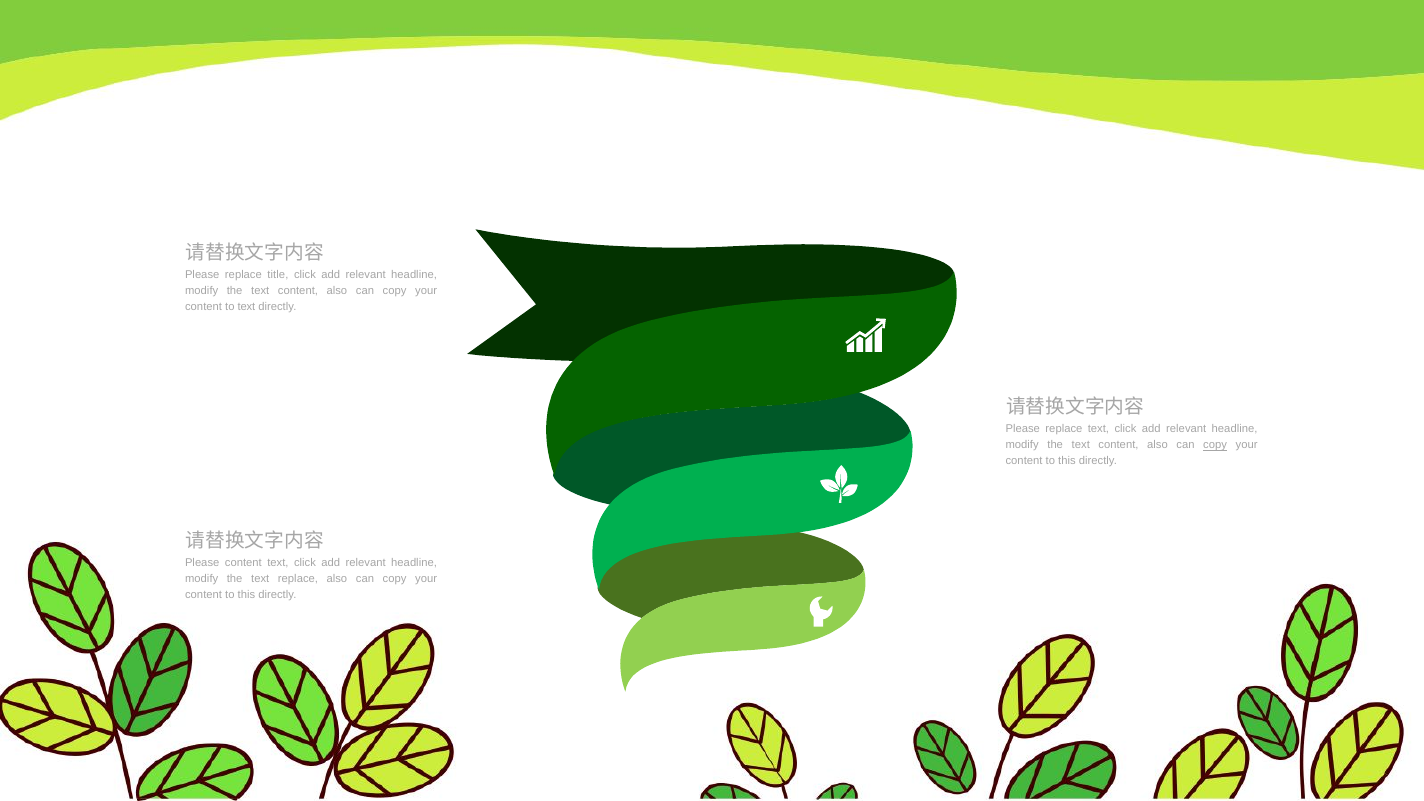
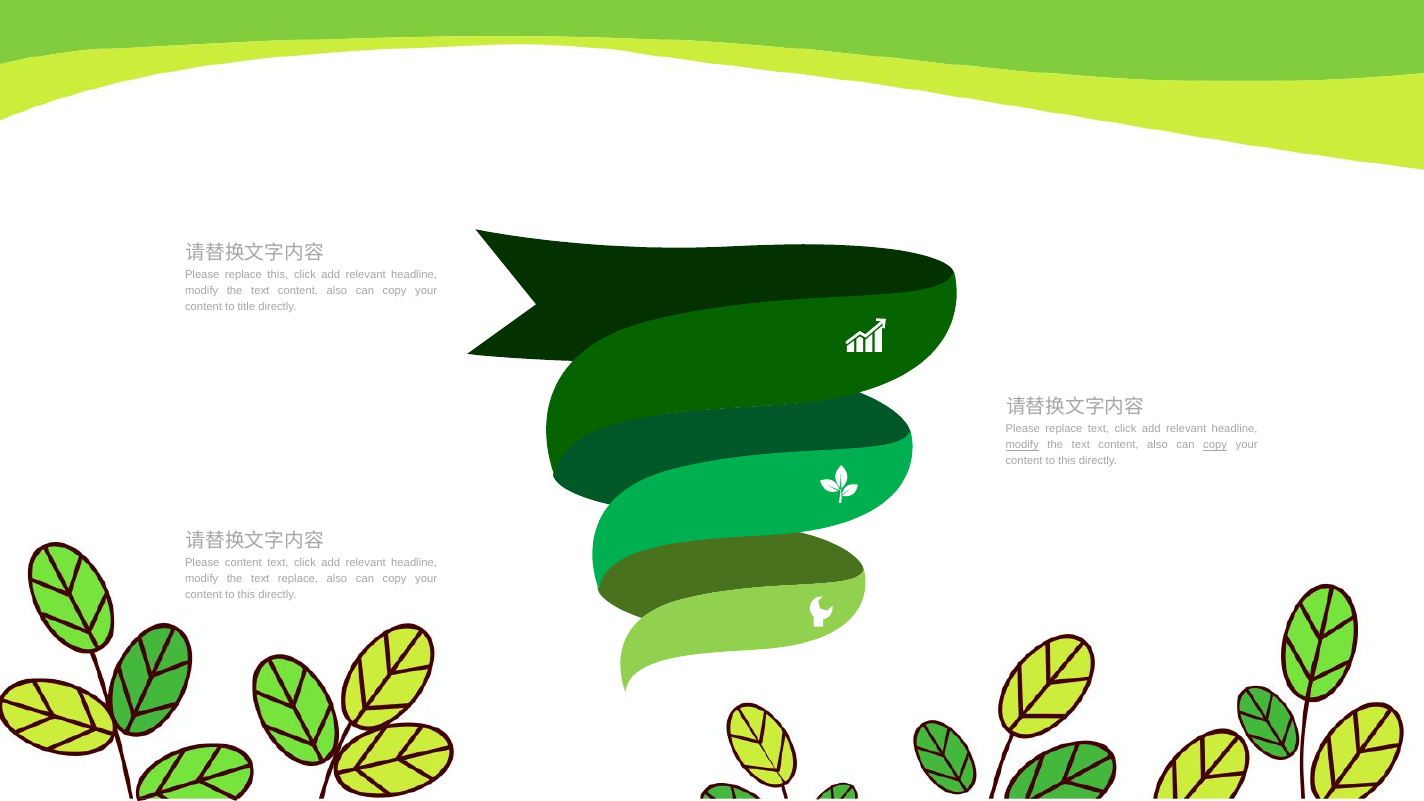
replace title: title -> this
to text: text -> title
modify at (1022, 445) underline: none -> present
